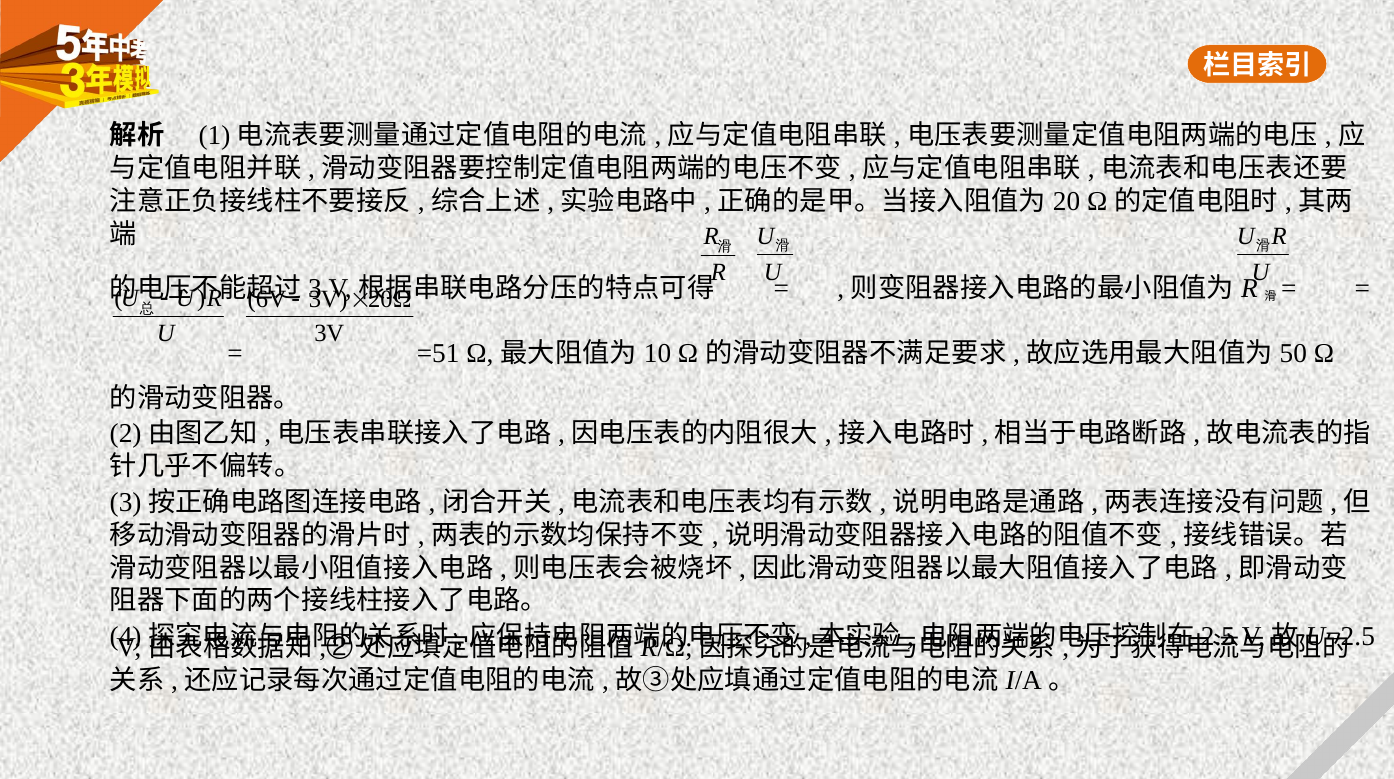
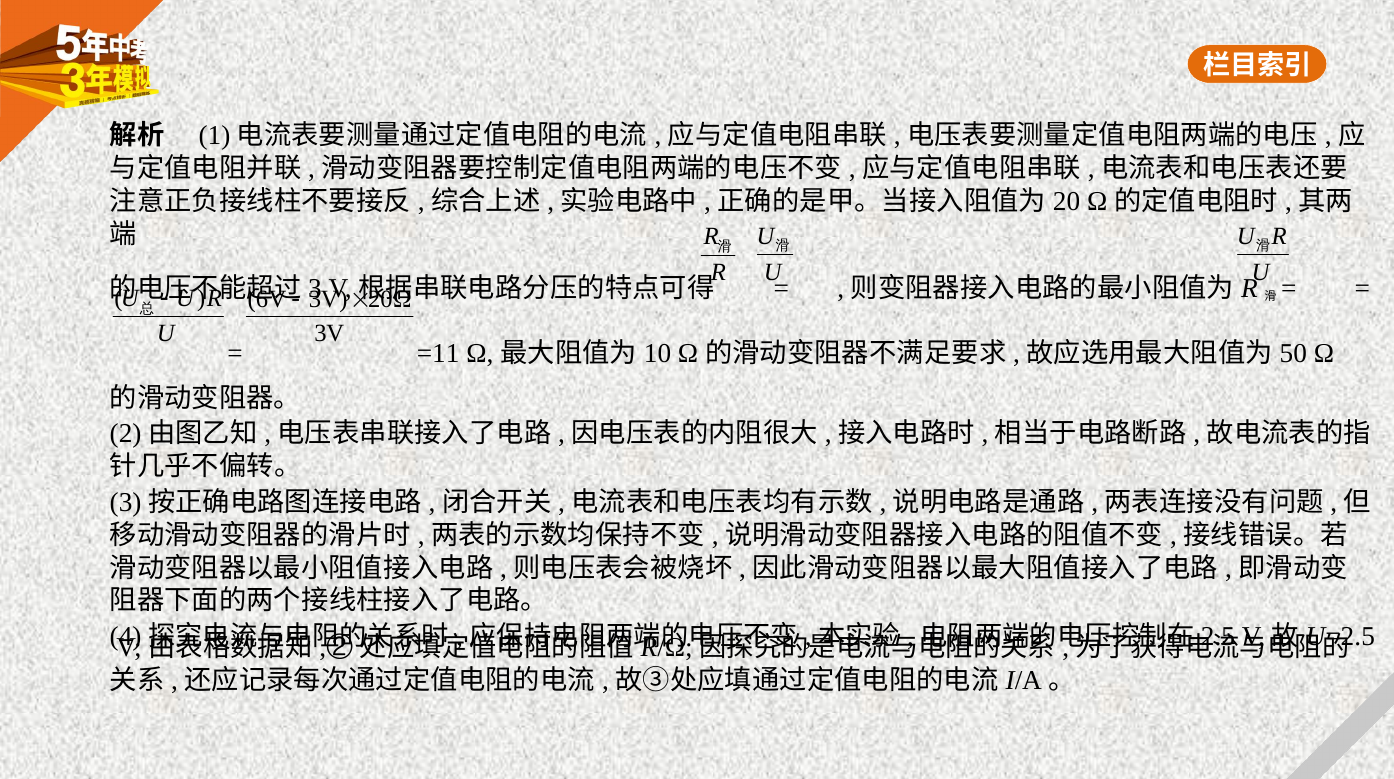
=51: =51 -> =11
